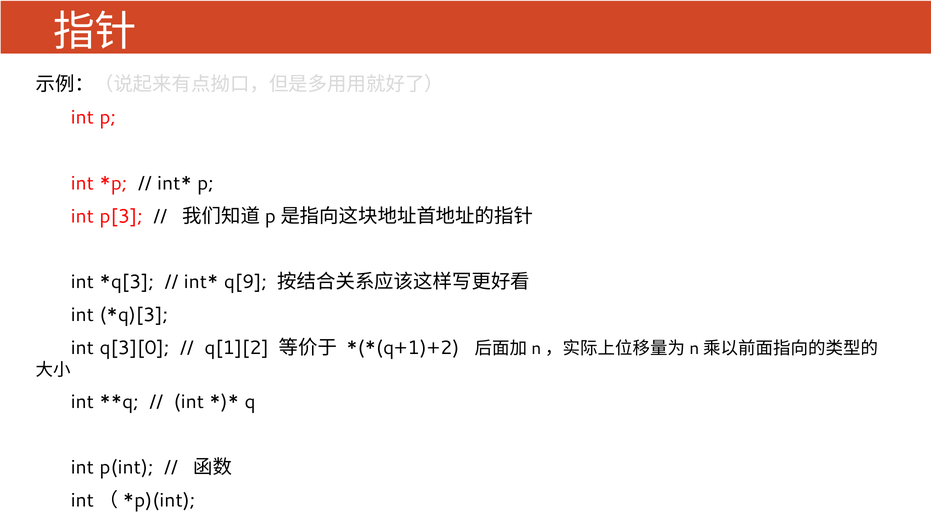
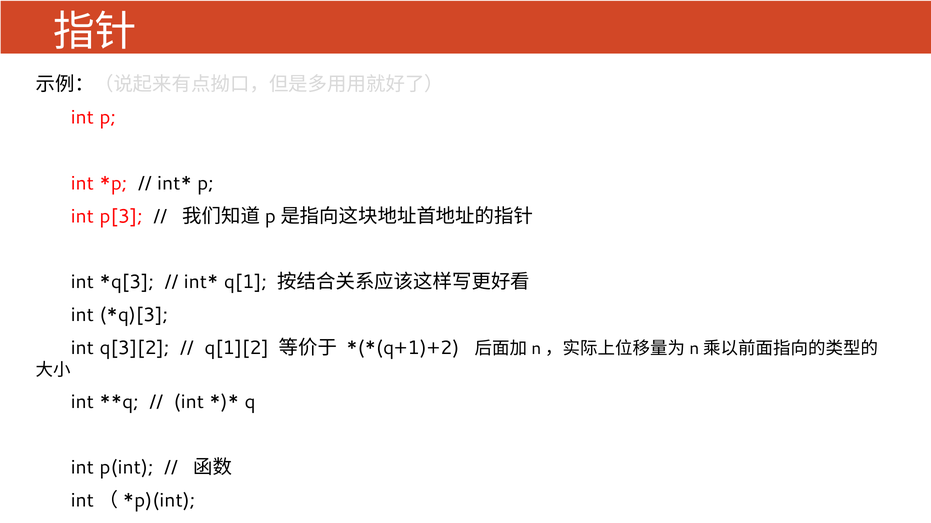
q[9: q[9 -> q[1
q[3][0: q[3][0 -> q[3][2
